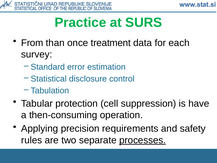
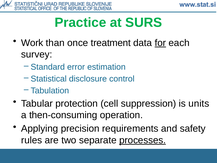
From: From -> Work
for underline: none -> present
have: have -> units
